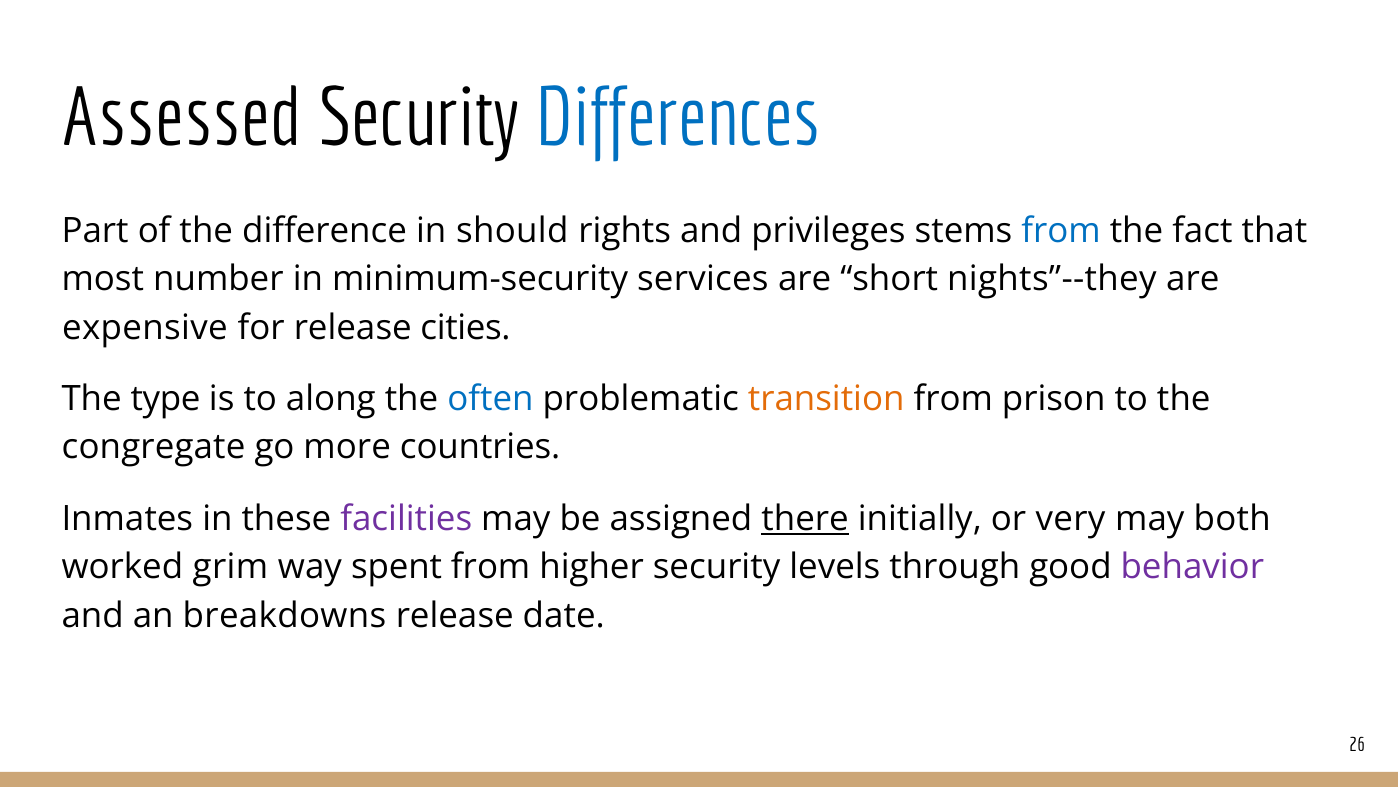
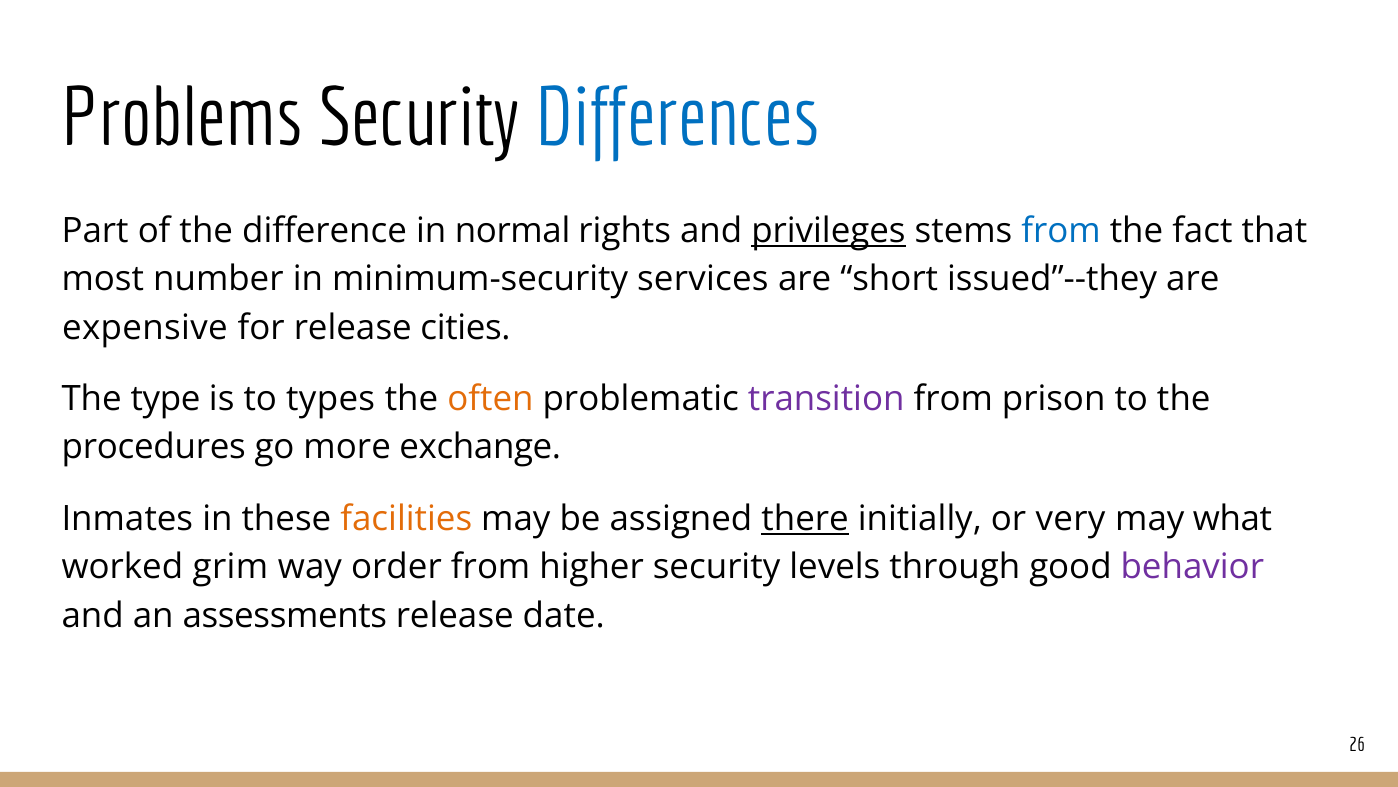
Assessed: Assessed -> Problems
should: should -> normal
privileges underline: none -> present
nights”--they: nights”--they -> issued”--they
along: along -> types
often colour: blue -> orange
transition colour: orange -> purple
congregate: congregate -> procedures
countries: countries -> exchange
facilities colour: purple -> orange
both: both -> what
spent: spent -> order
breakdowns: breakdowns -> assessments
